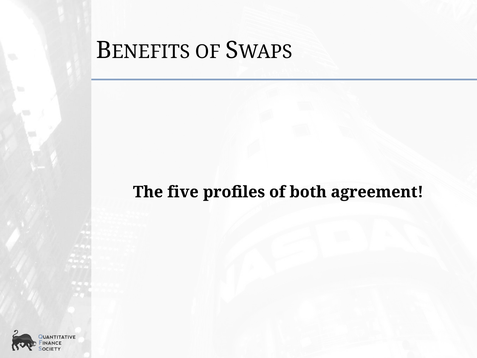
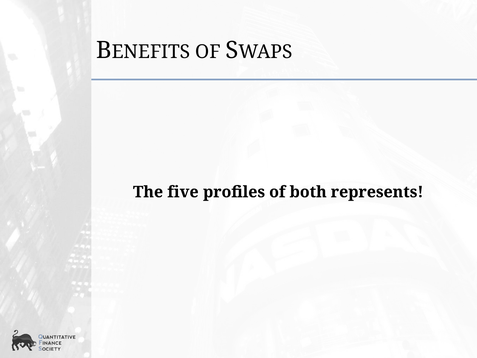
agreement: agreement -> represents
